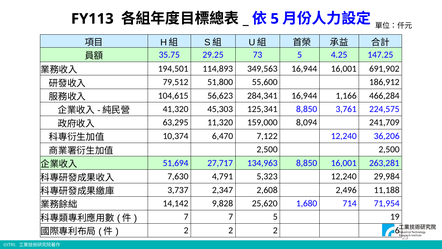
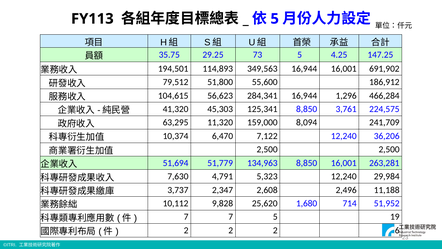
1,166: 1,166 -> 1,296
27,717: 27,717 -> 51,779
14,142: 14,142 -> 10,112
71,954: 71,954 -> 51,952
